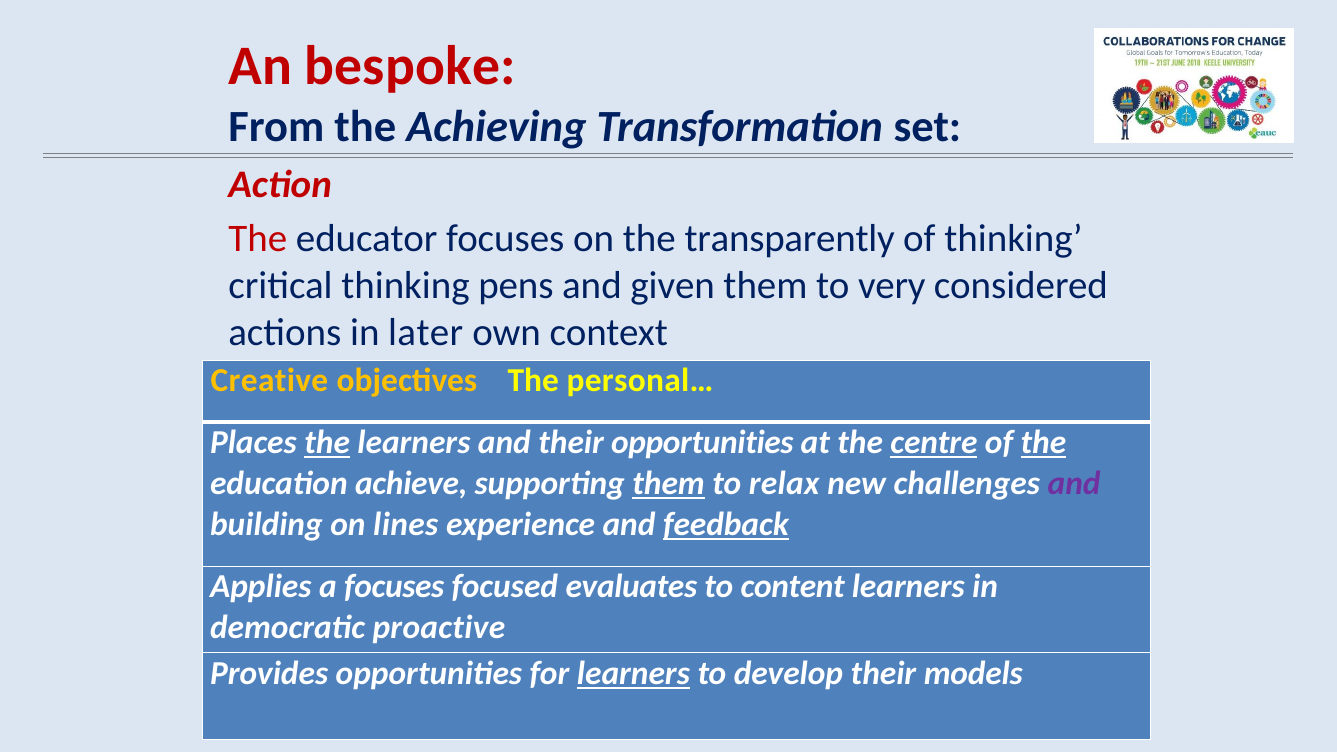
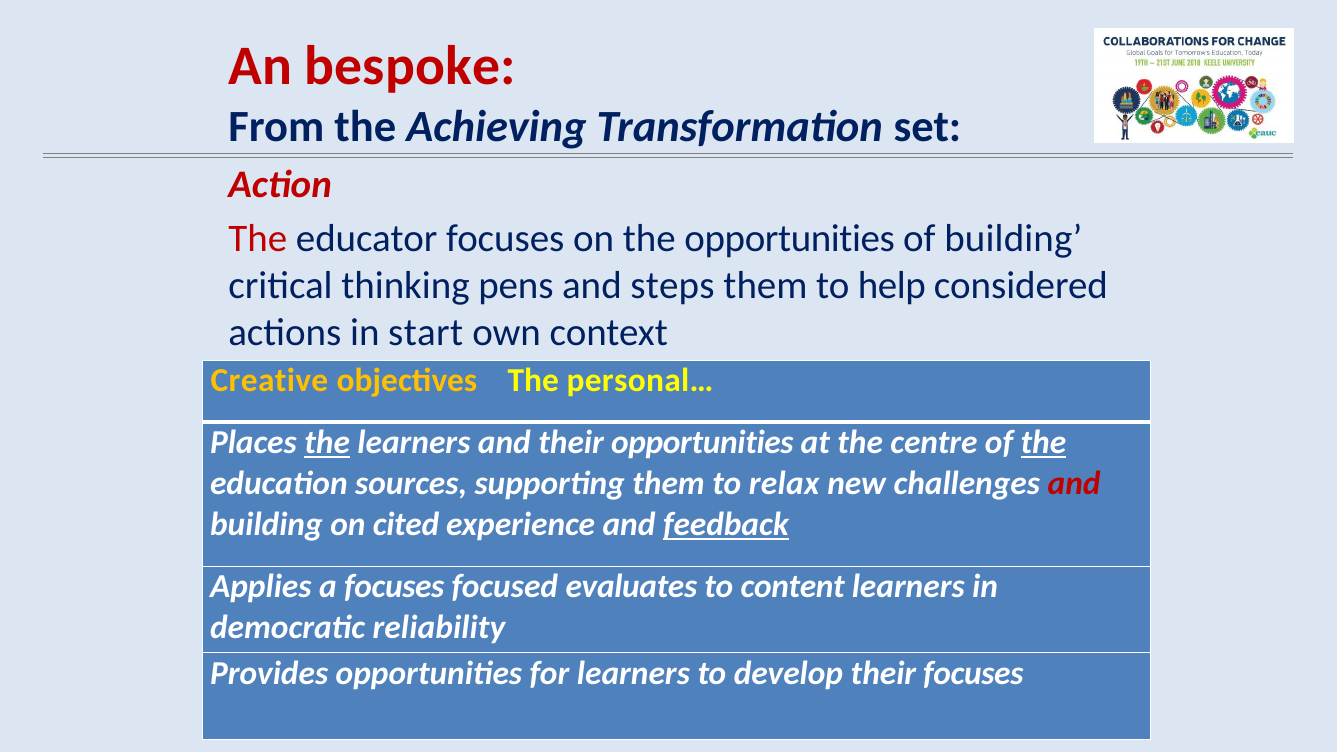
the transparently: transparently -> opportunities
of thinking: thinking -> building
given: given -> steps
very: very -> help
later: later -> start
centre underline: present -> none
achieve: achieve -> sources
them at (669, 483) underline: present -> none
and at (1074, 483) colour: purple -> red
lines: lines -> cited
proactive: proactive -> reliability
learners at (633, 673) underline: present -> none
their models: models -> focuses
